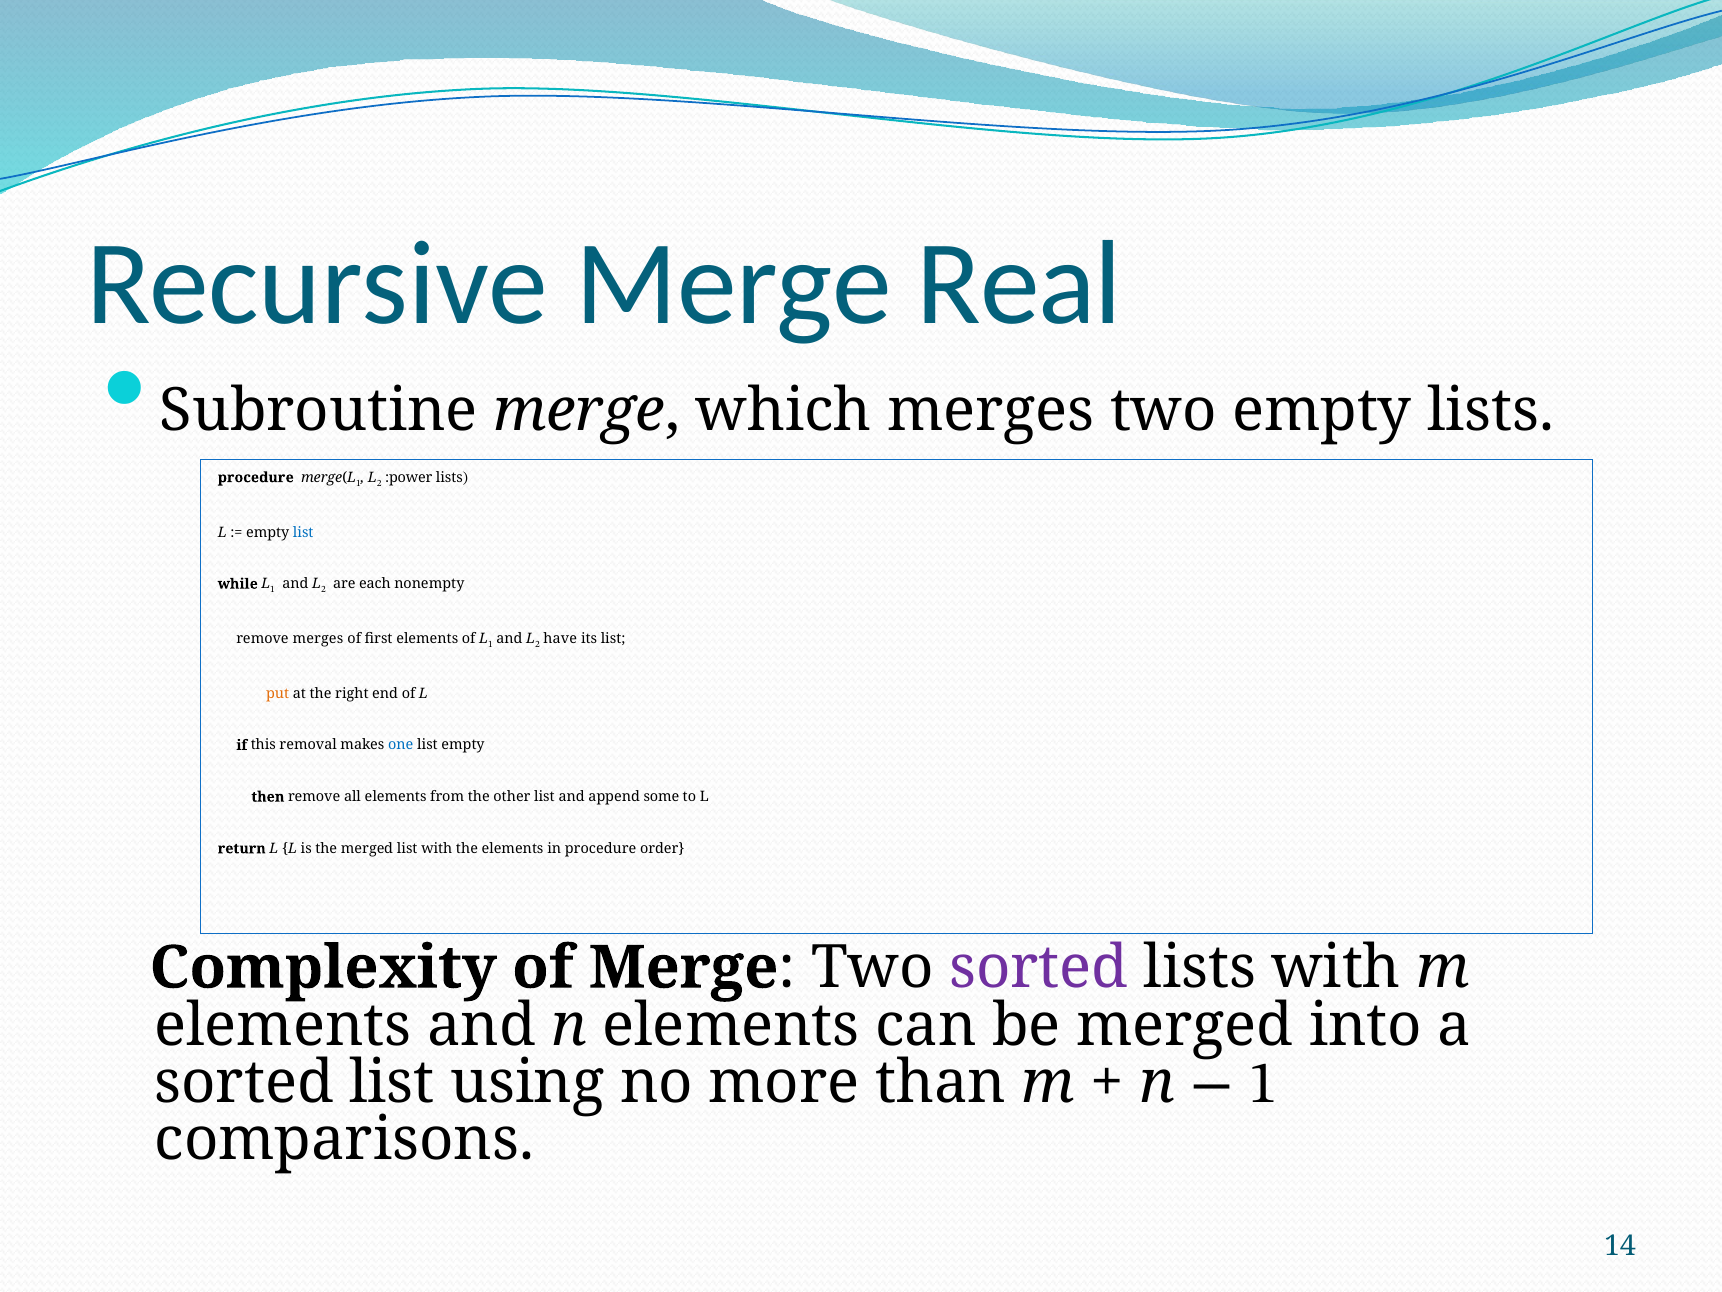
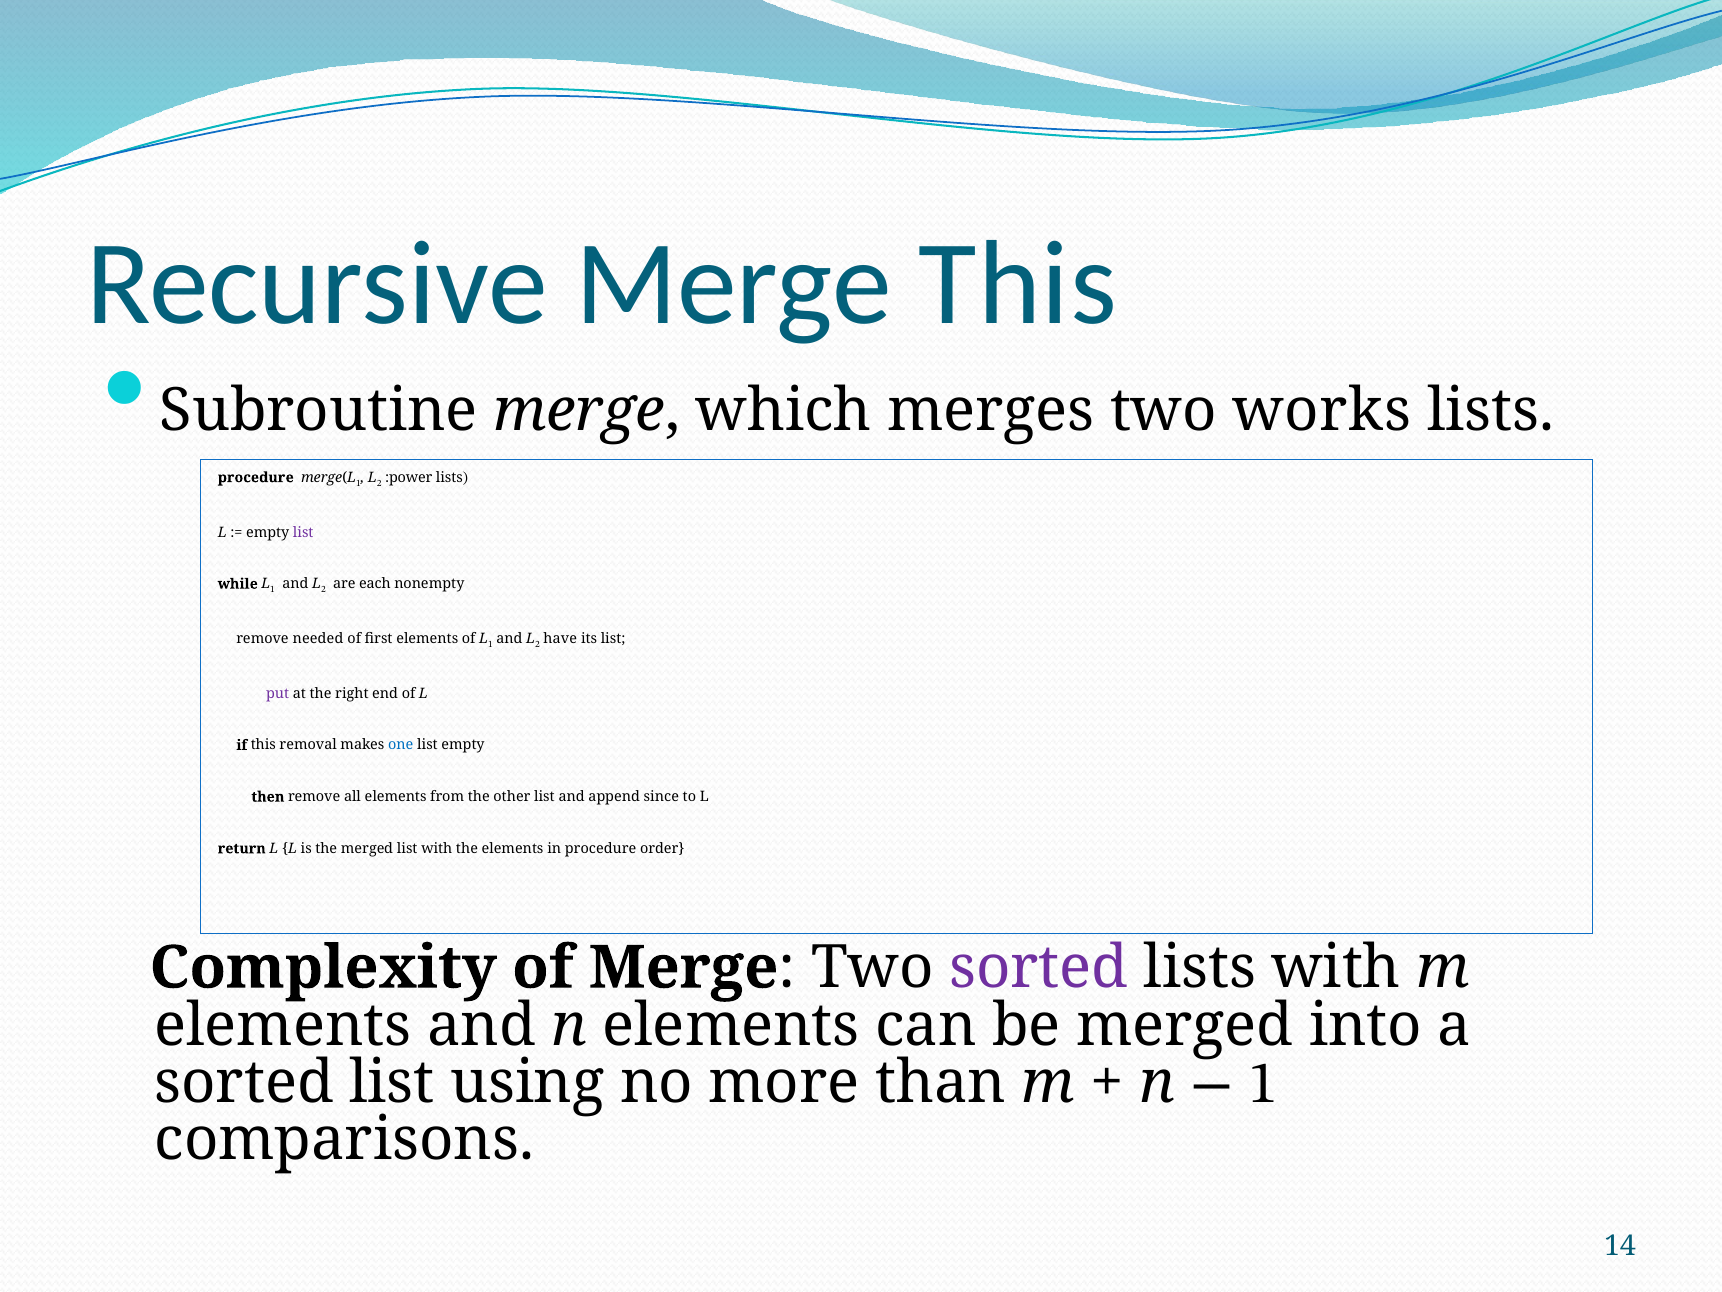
Merge Real: Real -> This
two empty: empty -> works
list at (303, 532) colour: blue -> purple
remove merges: merges -> needed
put colour: orange -> purple
some: some -> since
